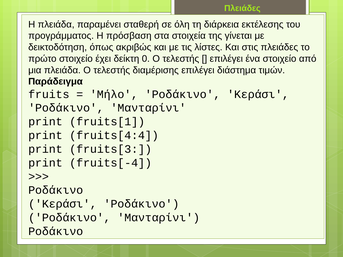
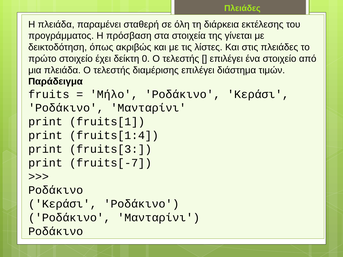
fruits[4:4: fruits[4:4 -> fruits[1:4
fruits[-4: fruits[-4 -> fruits[-7
